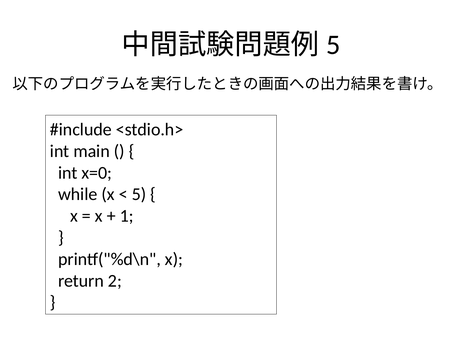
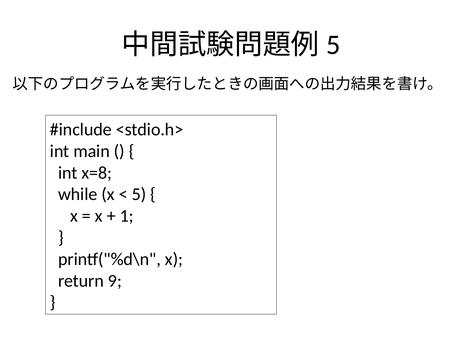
x=0: x=0 -> x=8
2: 2 -> 9
